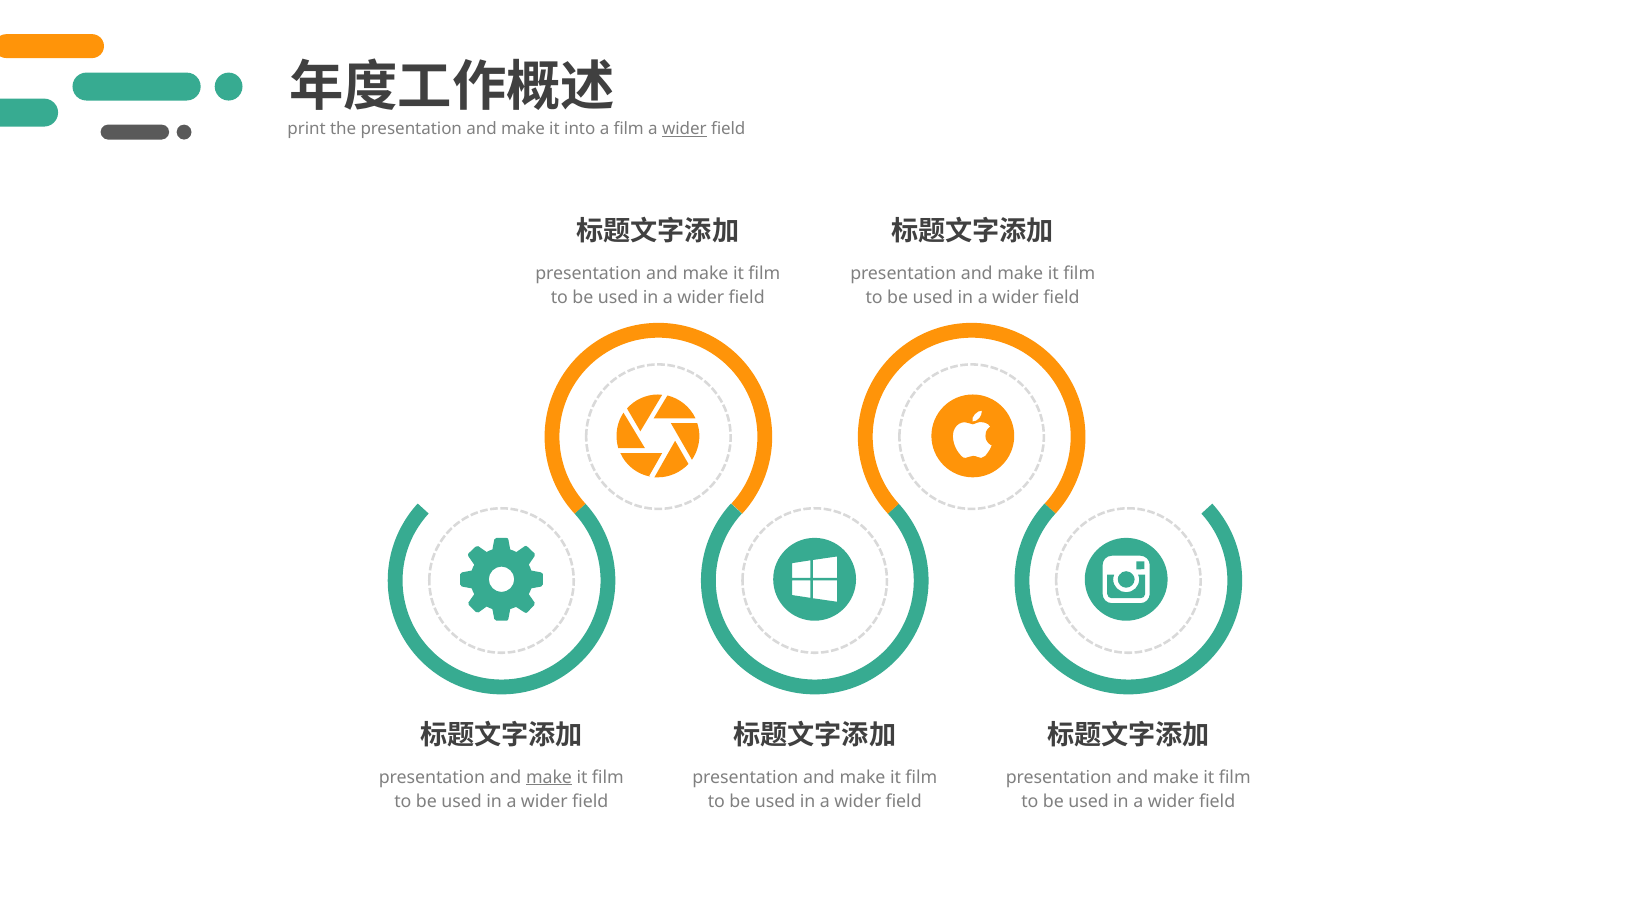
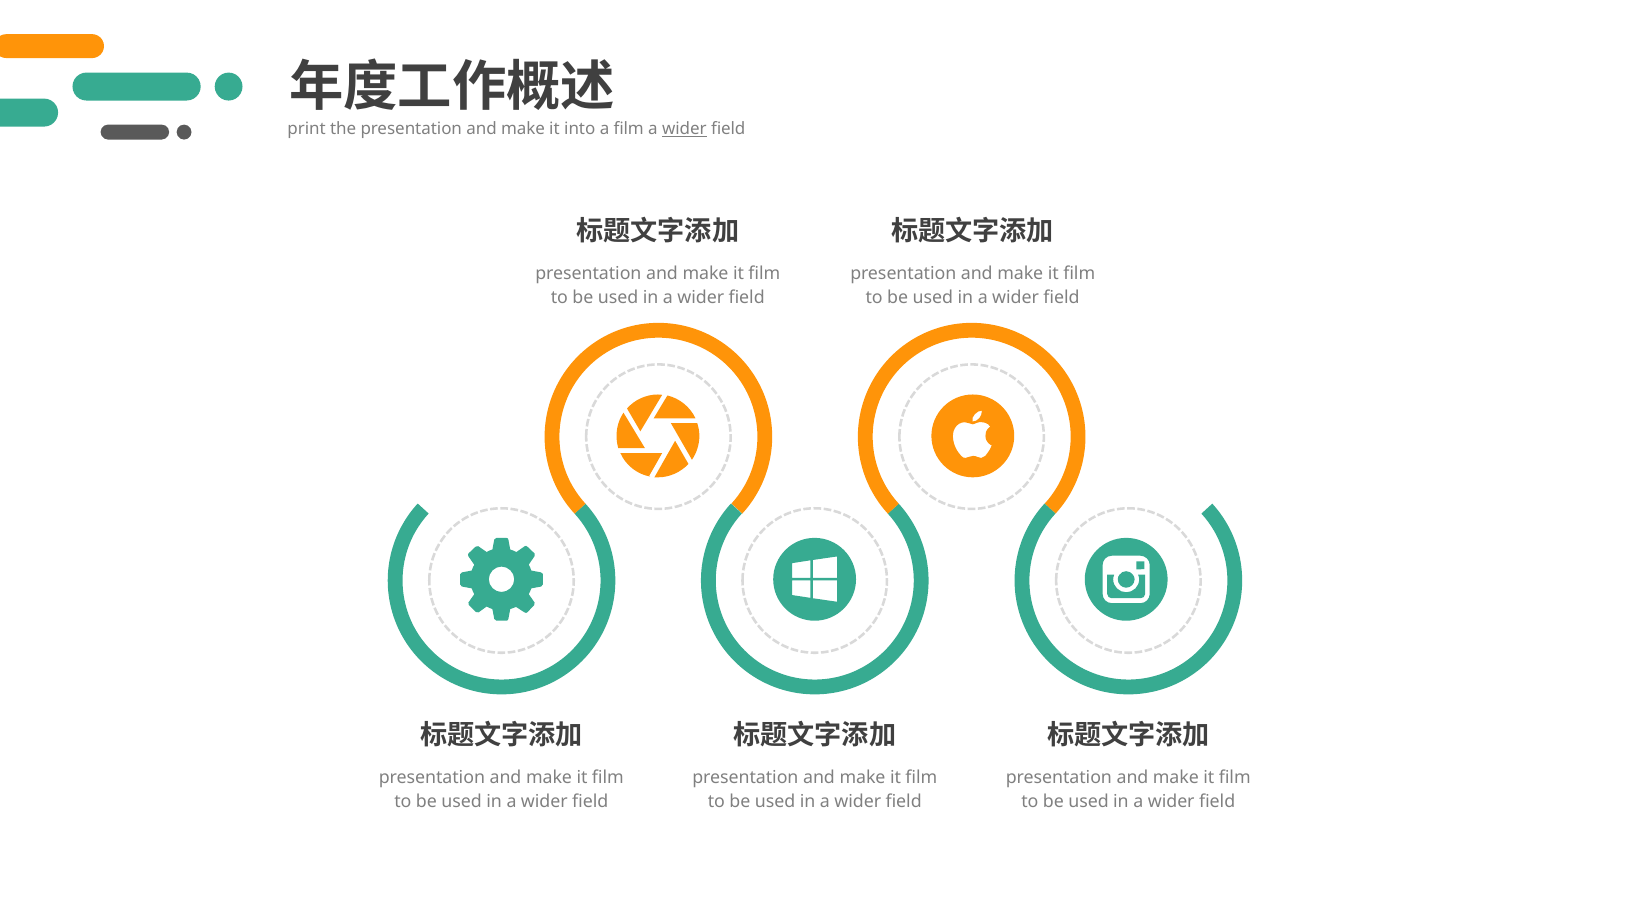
make at (549, 777) underline: present -> none
